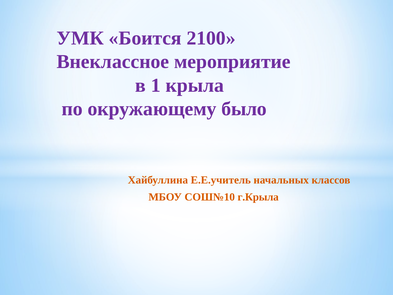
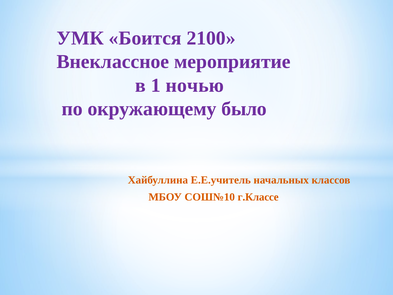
крыла: крыла -> ночью
г.Крыла: г.Крыла -> г.Классе
